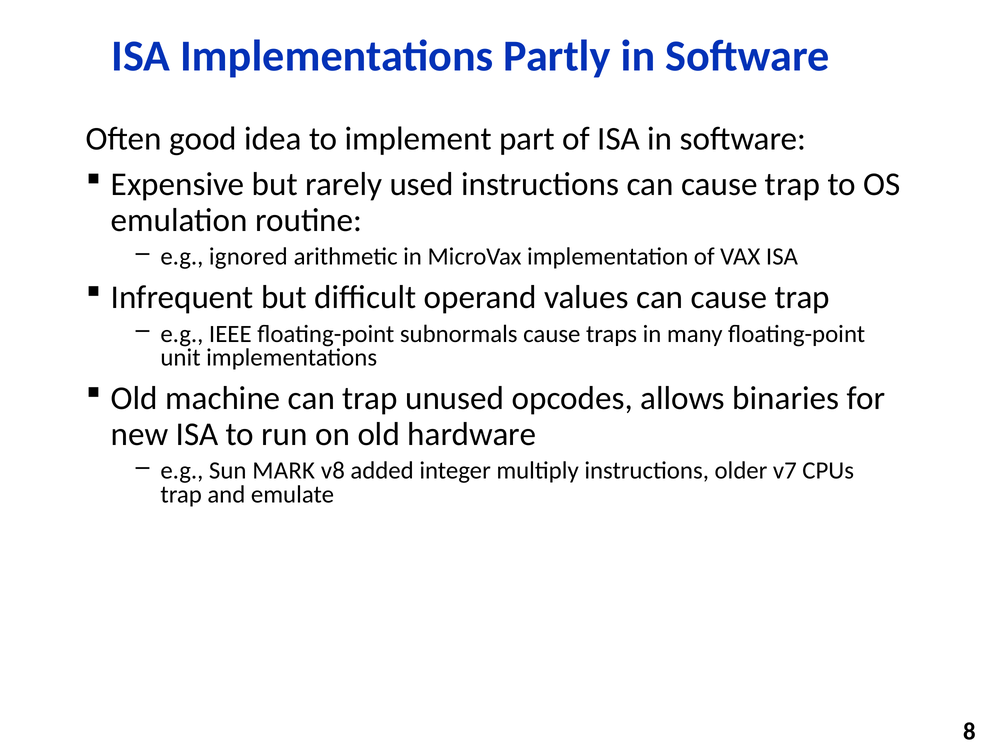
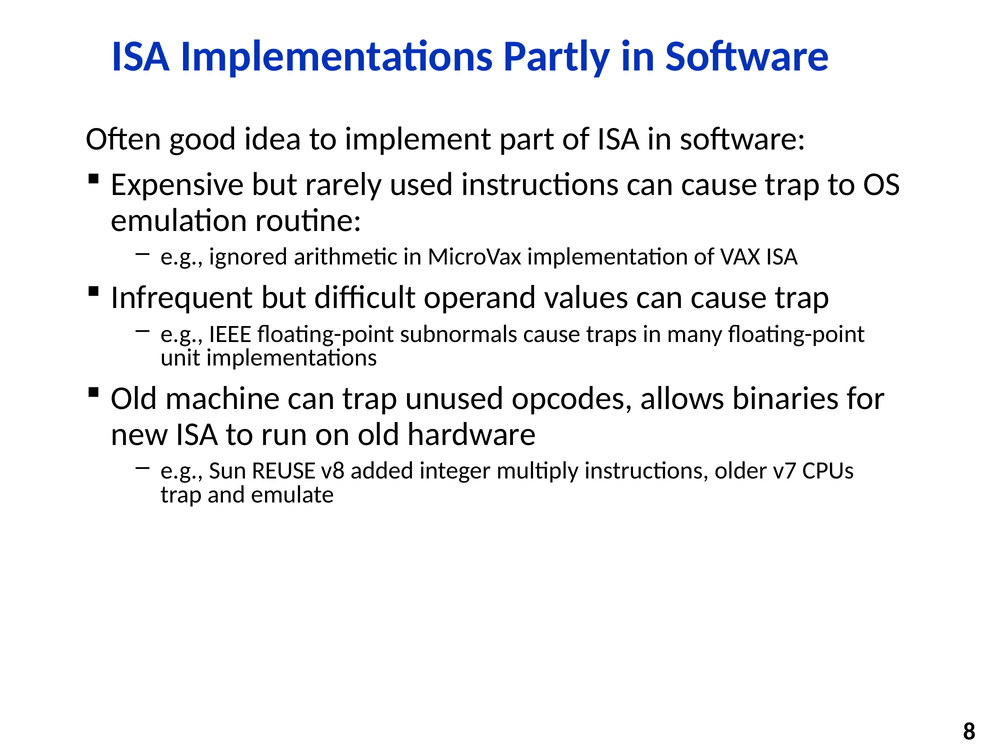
MARK: MARK -> REUSE
